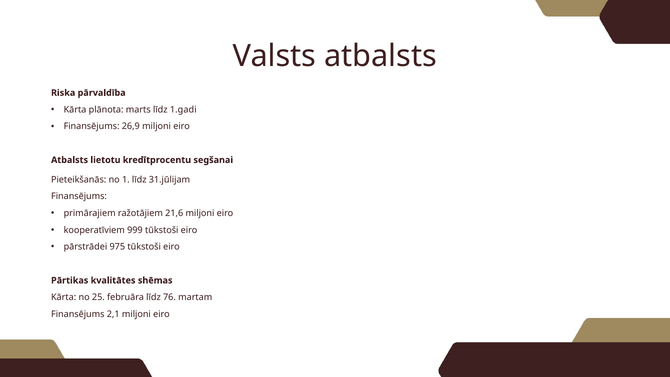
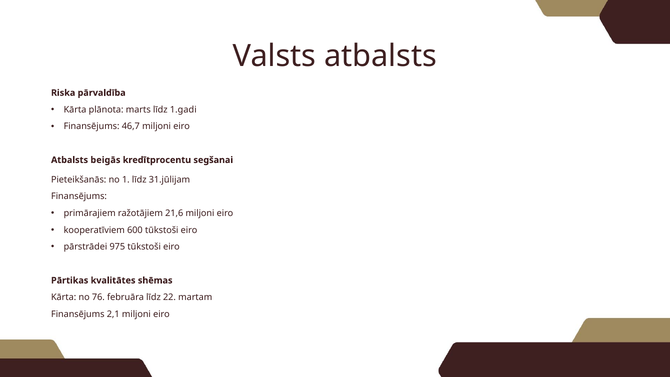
26,9: 26,9 -> 46,7
lietotu: lietotu -> beigās
999: 999 -> 600
25: 25 -> 76
76: 76 -> 22
